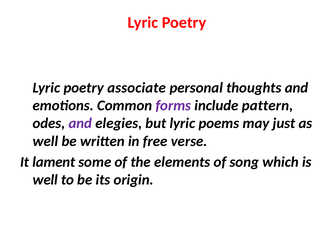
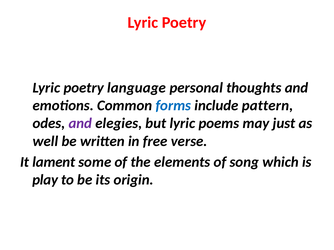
associate: associate -> language
forms colour: purple -> blue
well at (45, 180): well -> play
